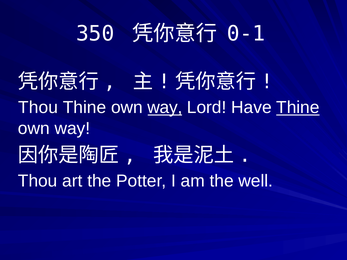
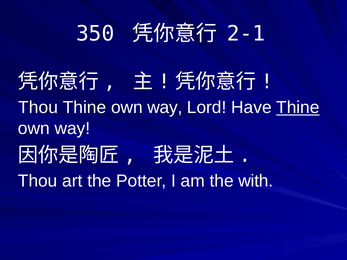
0-1: 0-1 -> 2-1
way at (165, 108) underline: present -> none
well: well -> with
